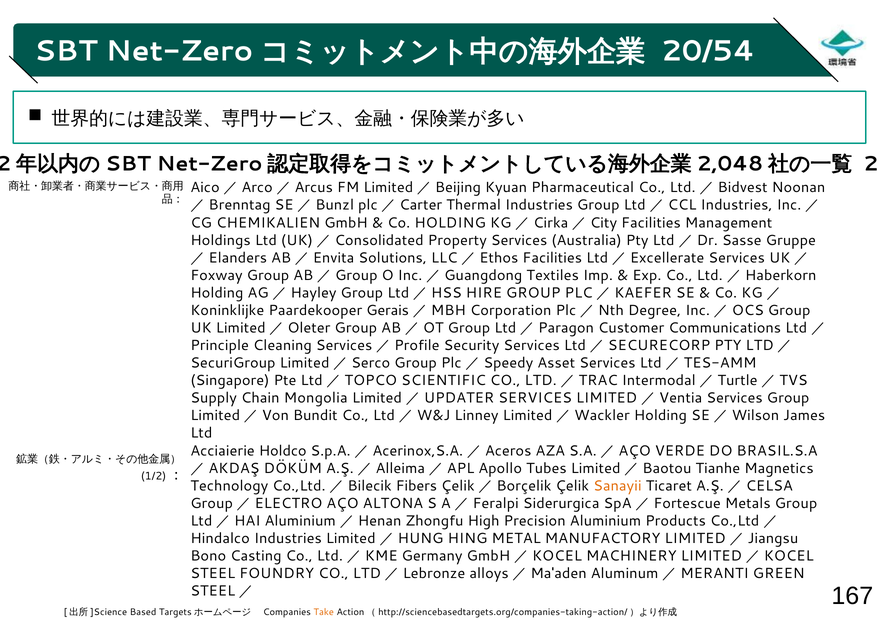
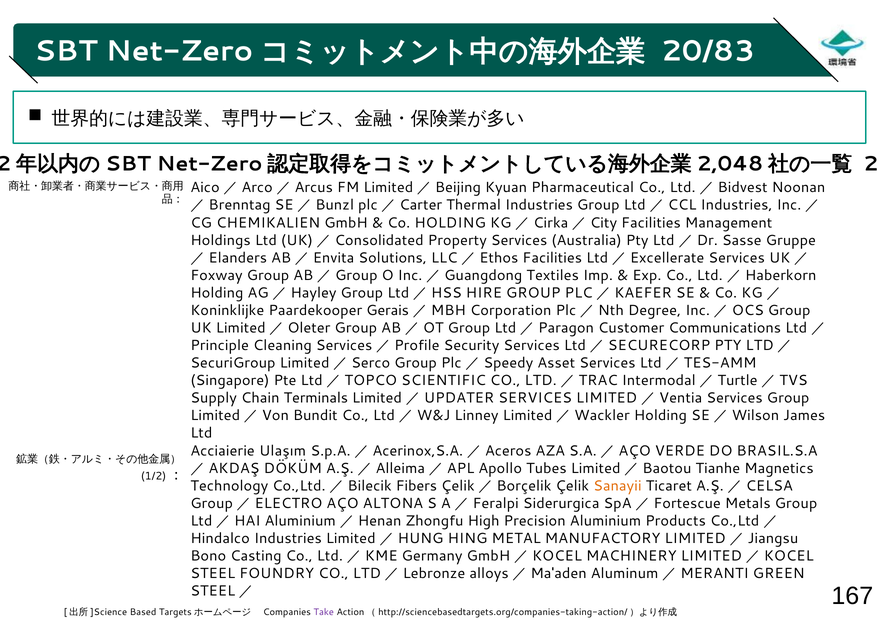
20/54: 20/54 -> 20/83
Mongolia: Mongolia -> Terminals
Holdco: Holdco -> Ulaşım
Take colour: orange -> purple
